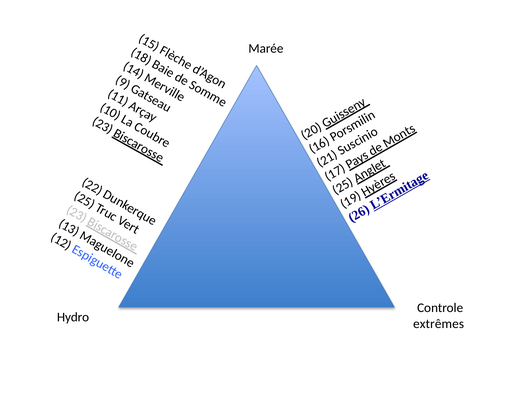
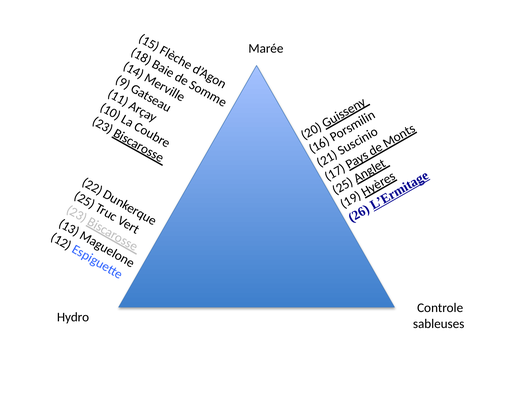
extrêmes: extrêmes -> sableuses
